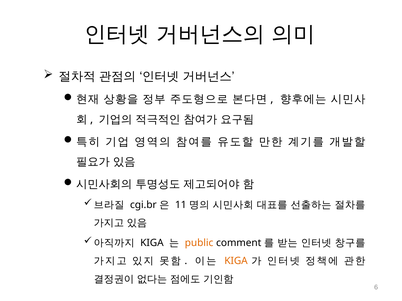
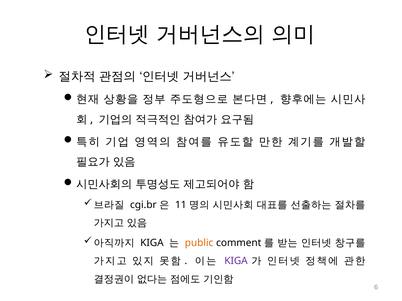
KIGA at (236, 261) colour: orange -> purple
